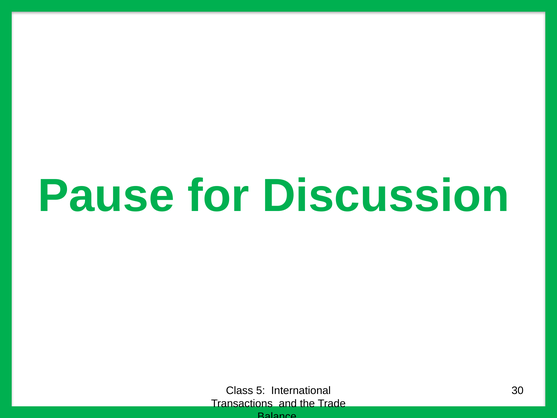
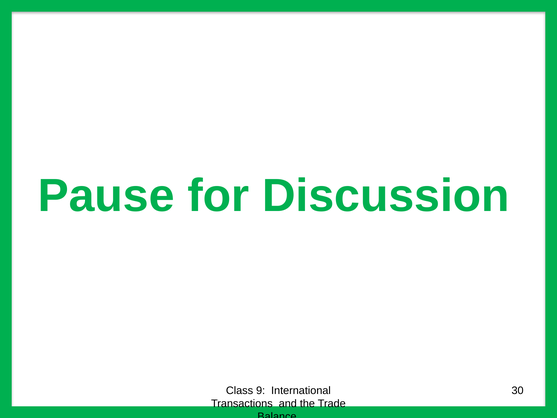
5: 5 -> 9
